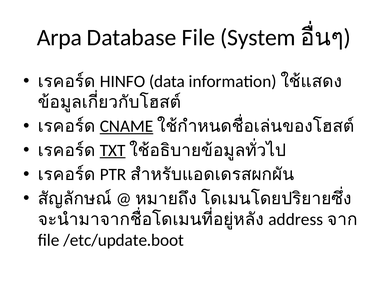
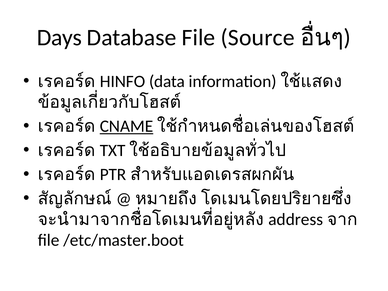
Arpa: Arpa -> Days
System: System -> Source
TXT underline: present -> none
/etc/update.boot: /etc/update.boot -> /etc/master.boot
